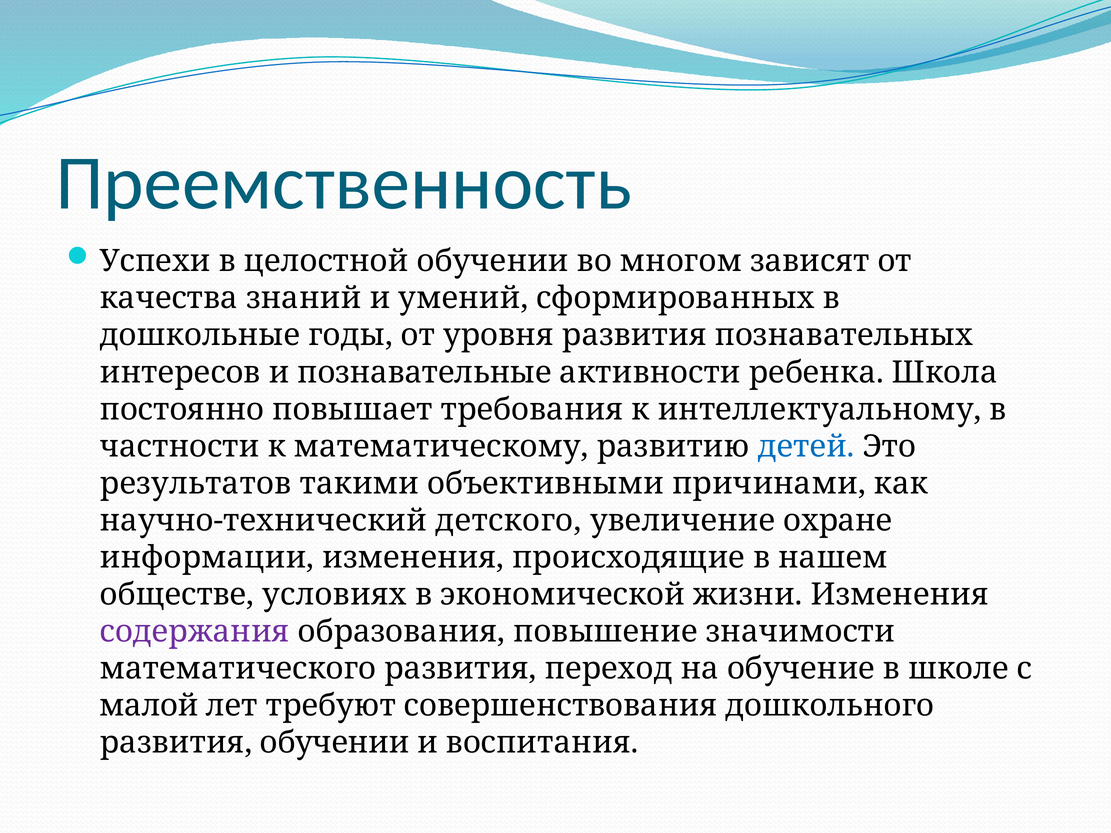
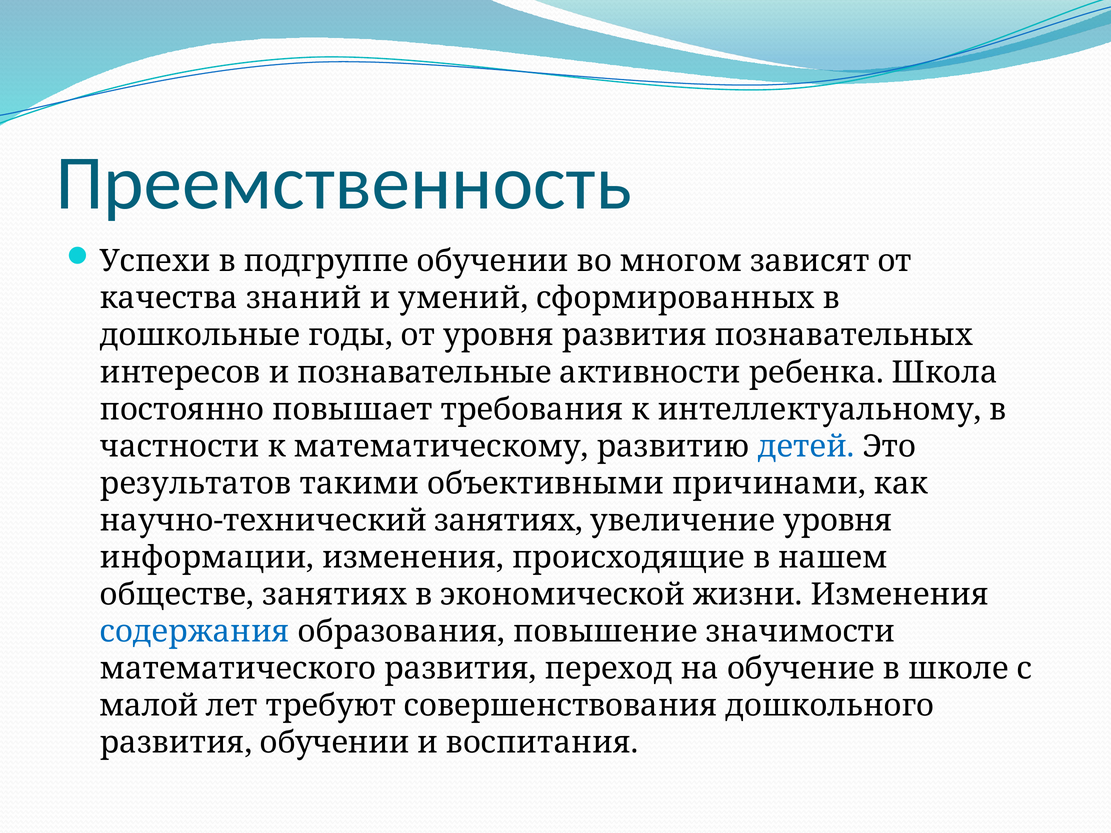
целостной: целостной -> подгруппе
научно-технический детского: детского -> занятиях
увеличение охране: охране -> уровня
обществе условиях: условиях -> занятиях
содержания colour: purple -> blue
